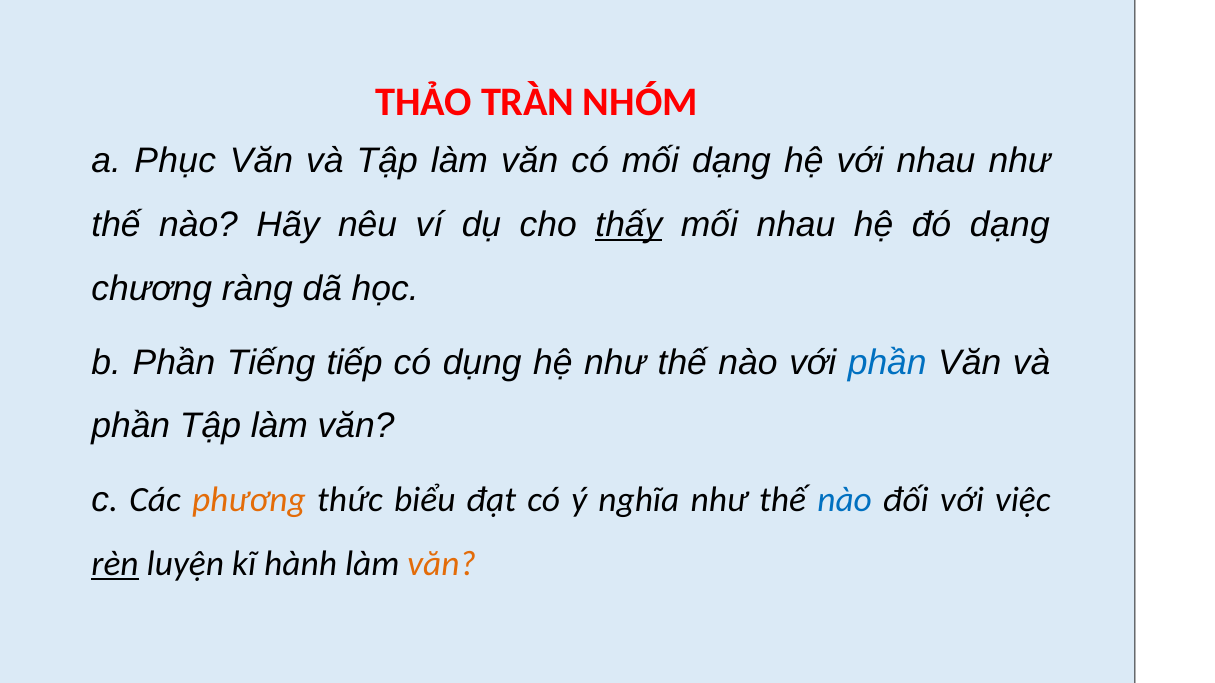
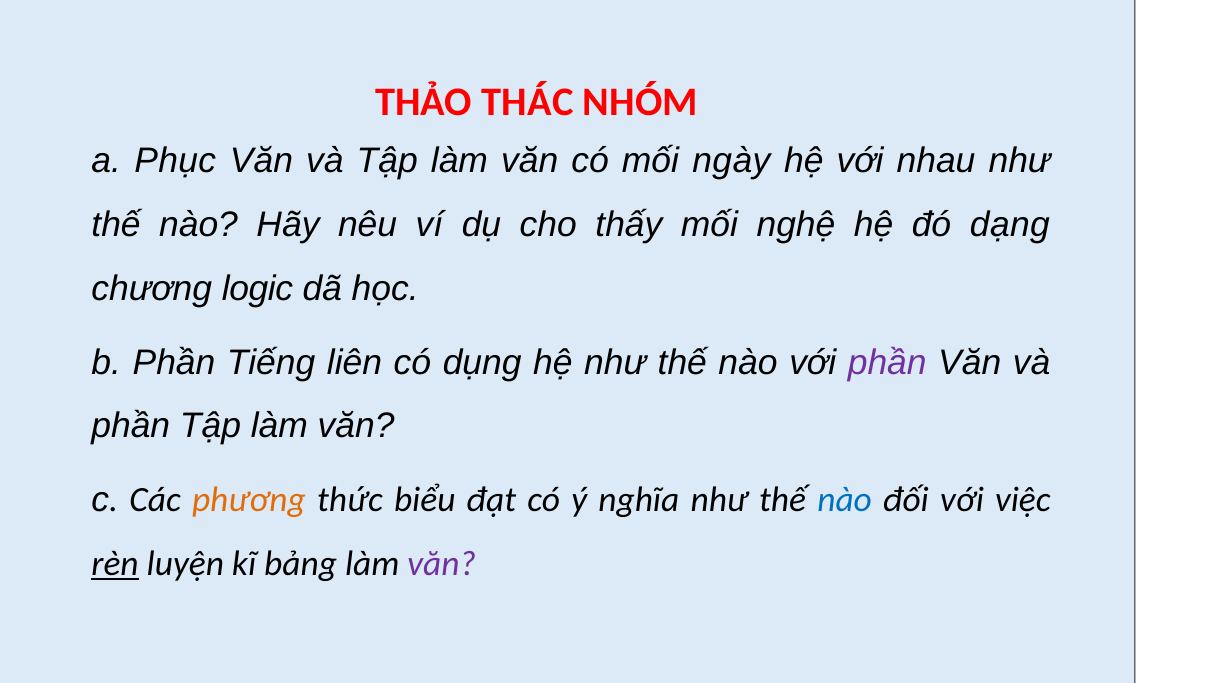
TRÀN: TRÀN -> THÁC
mối dạng: dạng -> ngày
thấy underline: present -> none
mối nhau: nhau -> nghệ
ràng: ràng -> logic
tiếp: tiếp -> liên
phần at (887, 363) colour: blue -> purple
hành: hành -> bảng
văn at (442, 564) colour: orange -> purple
